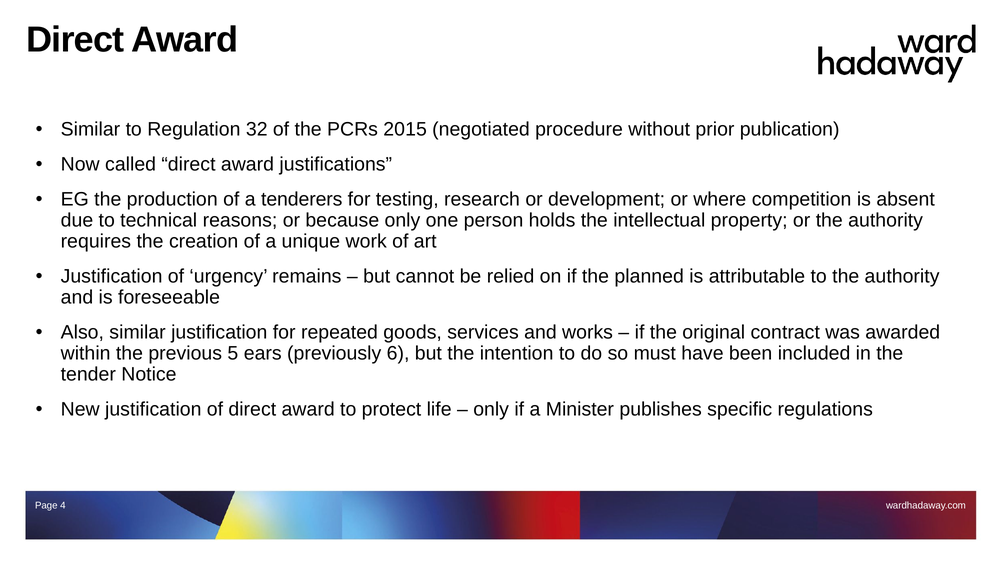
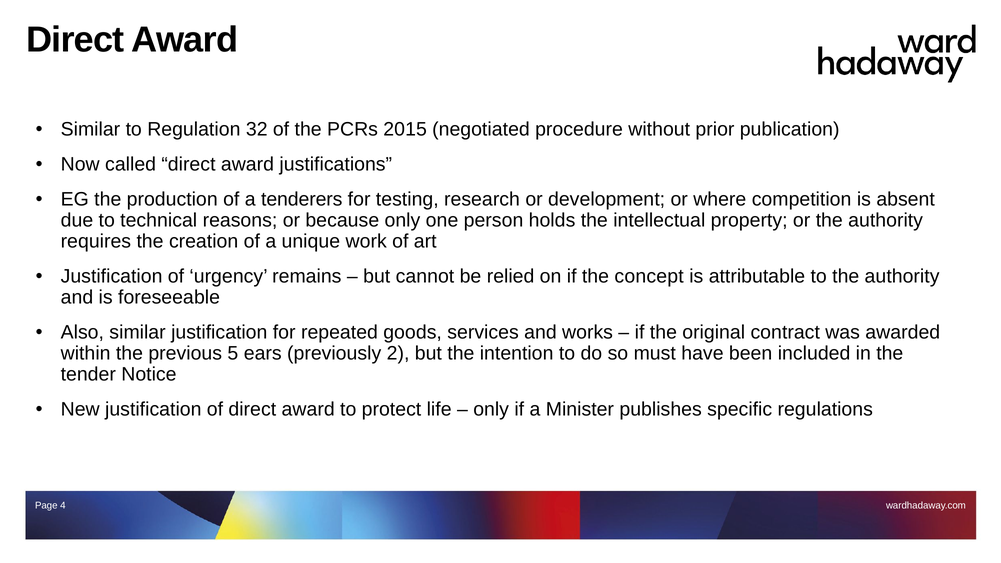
planned: planned -> concept
6: 6 -> 2
